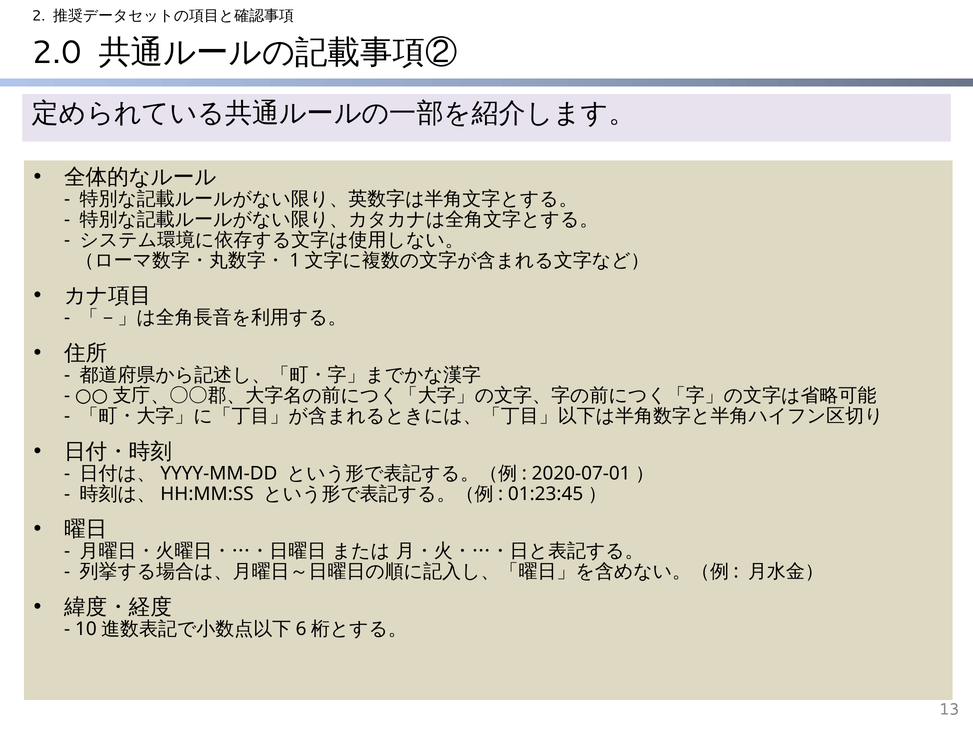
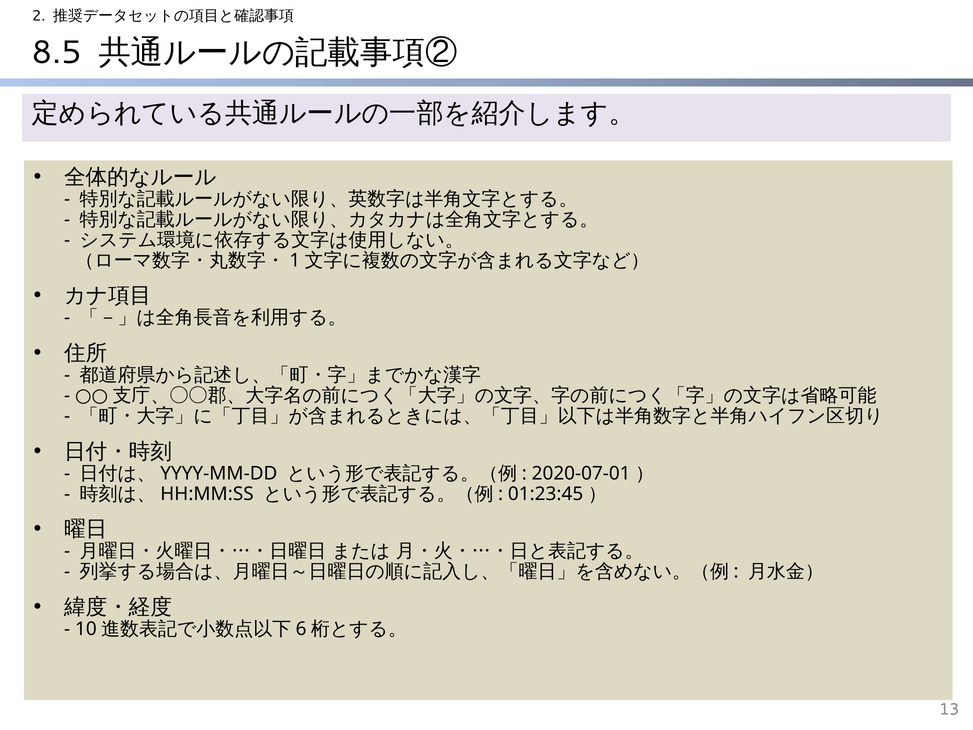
2.0: 2.0 -> 8.5
